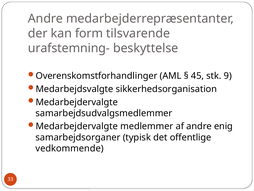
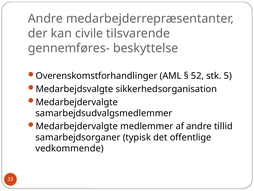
form: form -> civile
urafstemning-: urafstemning- -> gennemføres-
45: 45 -> 52
9: 9 -> 5
enig: enig -> tillid
